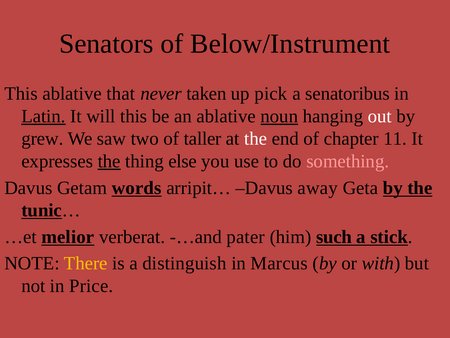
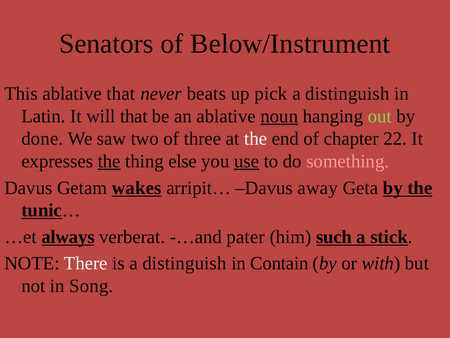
taken: taken -> beats
senatoribus at (348, 94): senatoribus -> distinguish
Latin underline: present -> none
will this: this -> that
out colour: white -> light green
grew: grew -> done
taller: taller -> three
11: 11 -> 22
use underline: none -> present
words: words -> wakes
melior: melior -> always
There colour: yellow -> white
Marcus: Marcus -> Contain
Price: Price -> Song
